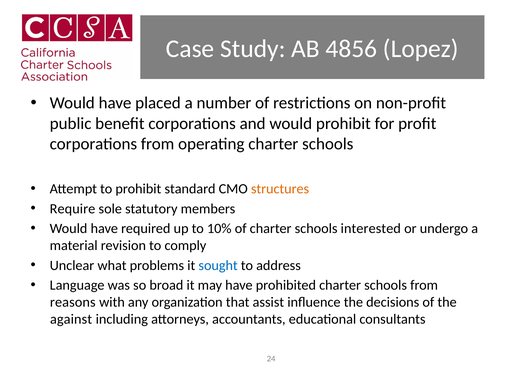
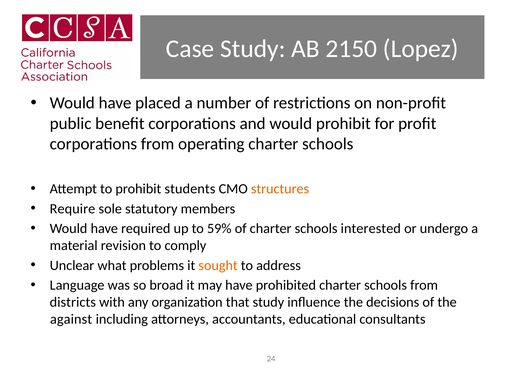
4856: 4856 -> 2150
standard: standard -> students
10%: 10% -> 59%
sought colour: blue -> orange
reasons: reasons -> districts
that assist: assist -> study
